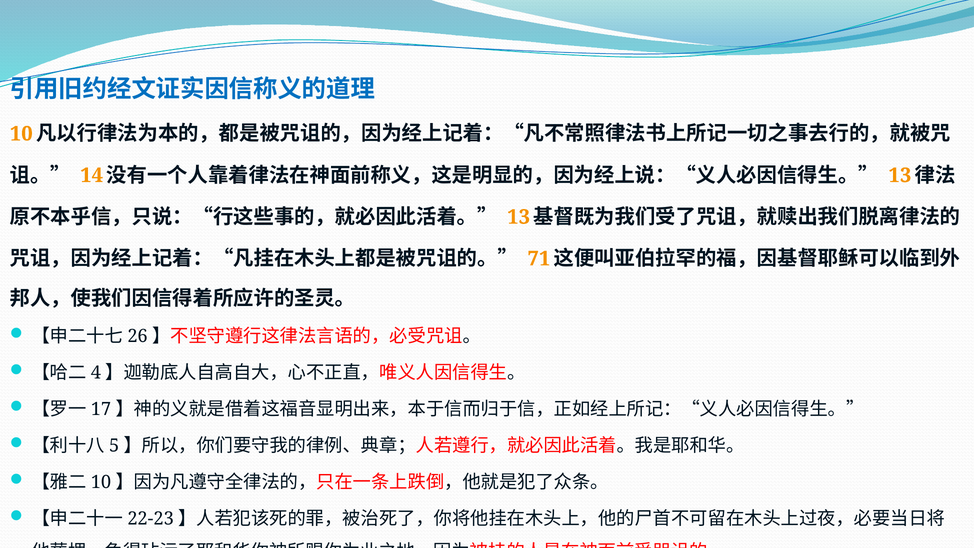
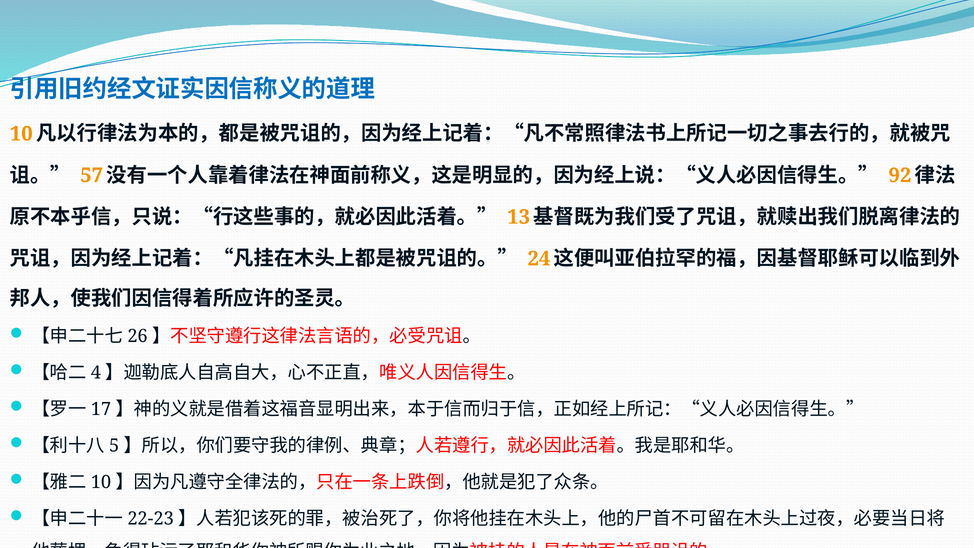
14: 14 -> 57
13 at (900, 175): 13 -> 92
71: 71 -> 24
